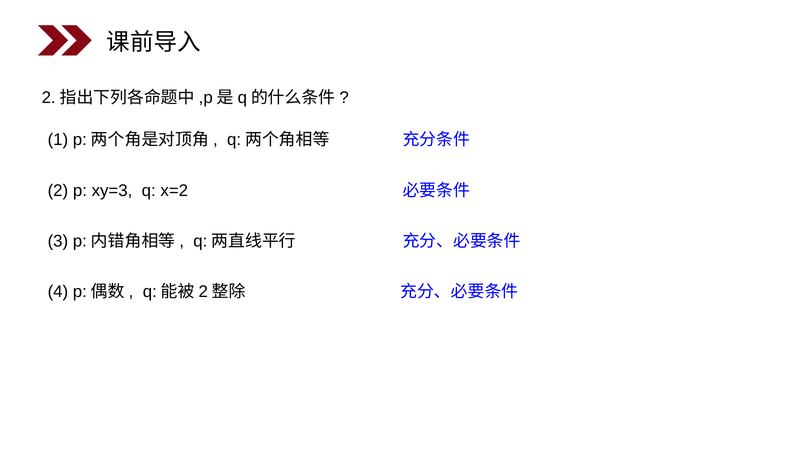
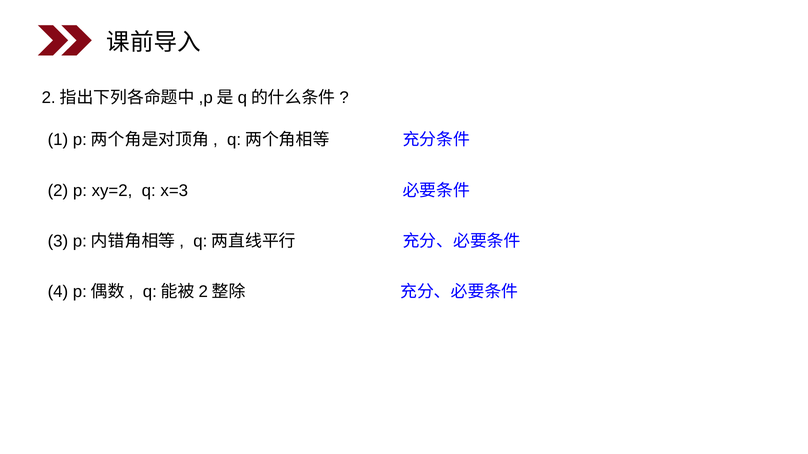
xy=3: xy=3 -> xy=2
x=2: x=2 -> x=3
